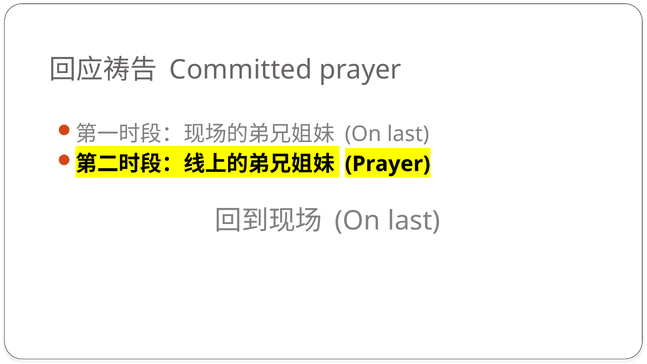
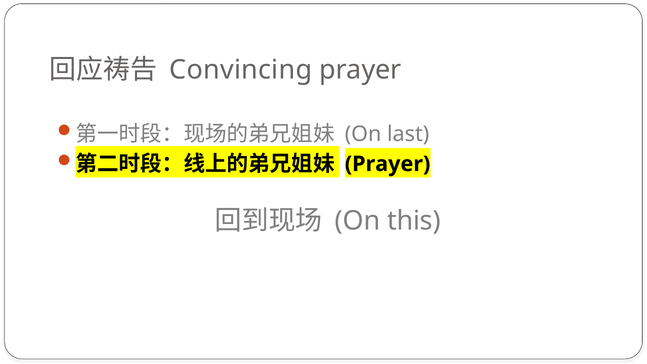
Committed: Committed -> Convincing
last at (414, 221): last -> this
